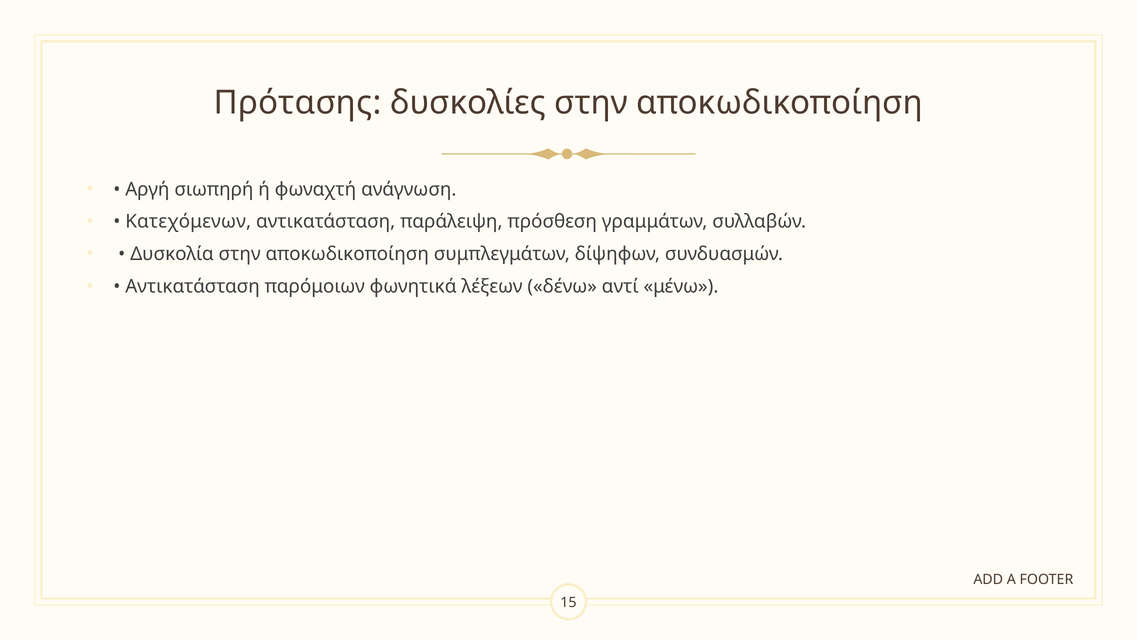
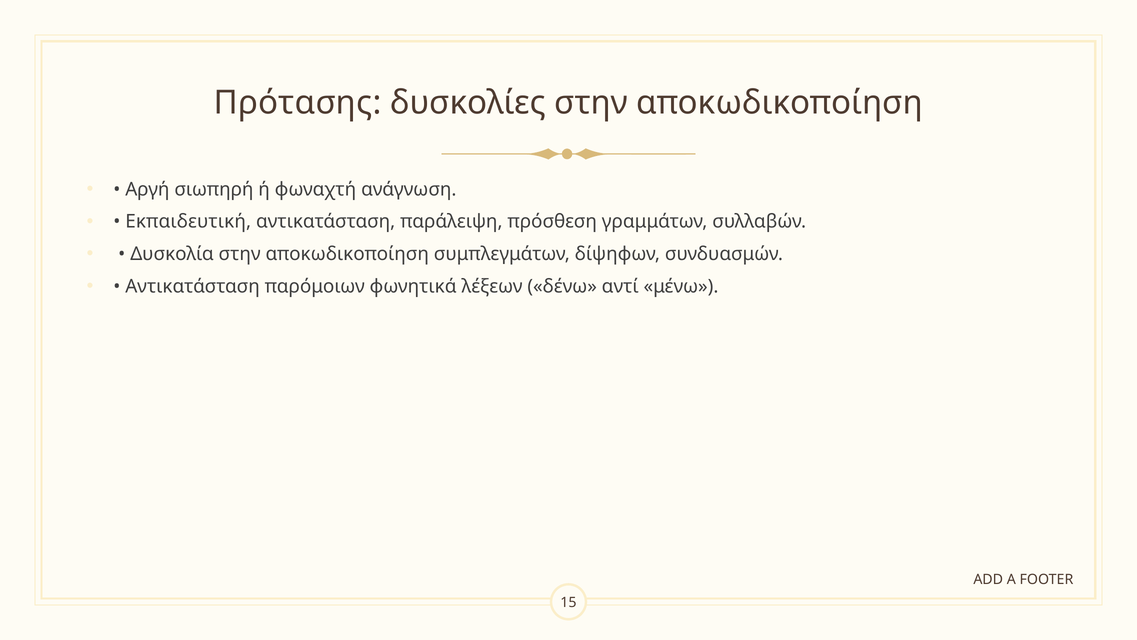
Κατεχόμενων: Κατεχόμενων -> Εκπαιδευτική
